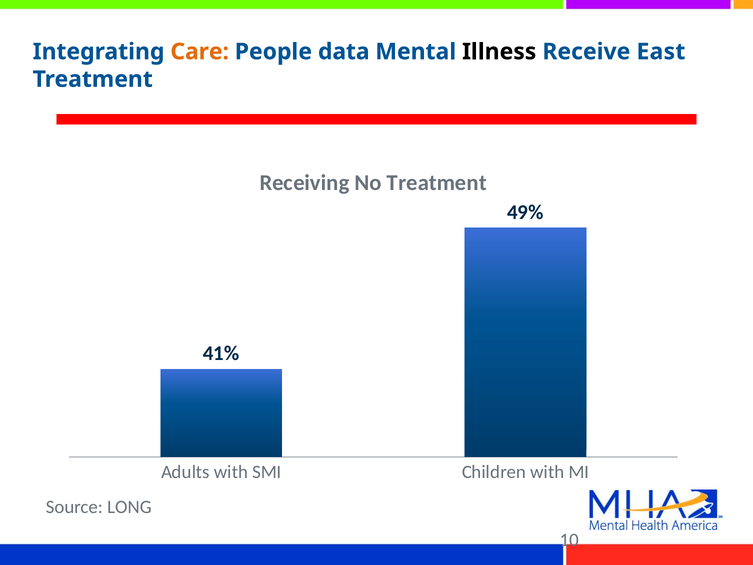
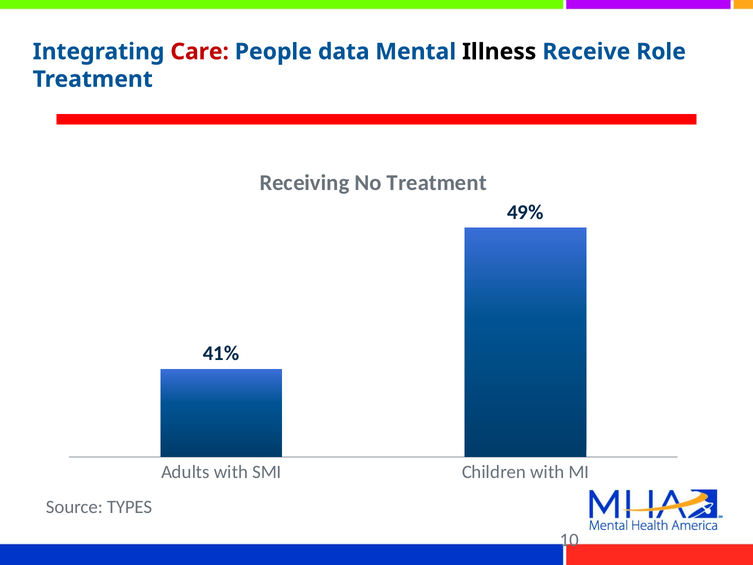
Care colour: orange -> red
East: East -> Role
LONG: LONG -> TYPES
